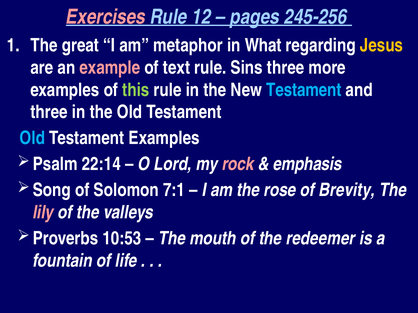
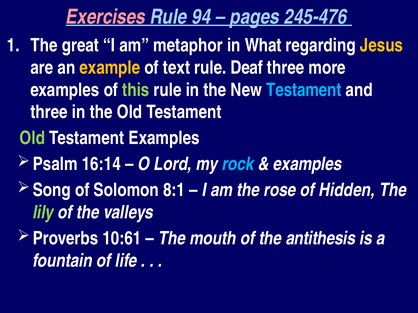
12: 12 -> 94
245-256: 245-256 -> 245-476
example colour: pink -> yellow
Sins: Sins -> Deaf
Old at (32, 138) colour: light blue -> light green
22:14: 22:14 -> 16:14
rock colour: pink -> light blue
emphasis at (308, 164): emphasis -> examples
7:1: 7:1 -> 8:1
Brevity: Brevity -> Hidden
lily colour: pink -> light green
10:53: 10:53 -> 10:61
redeemer: redeemer -> antithesis
